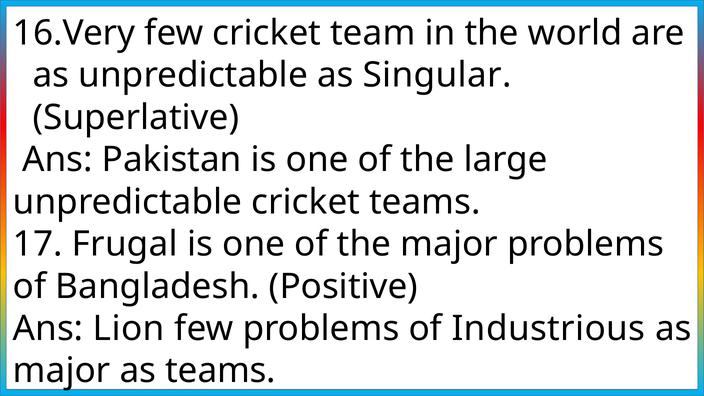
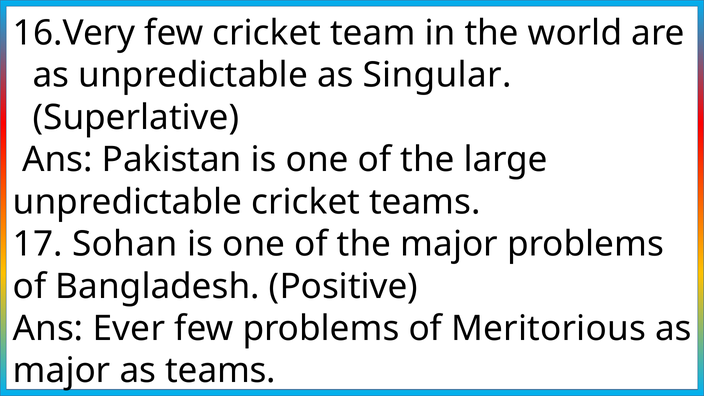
Frugal: Frugal -> Sohan
Lion: Lion -> Ever
Industrious: Industrious -> Meritorious
